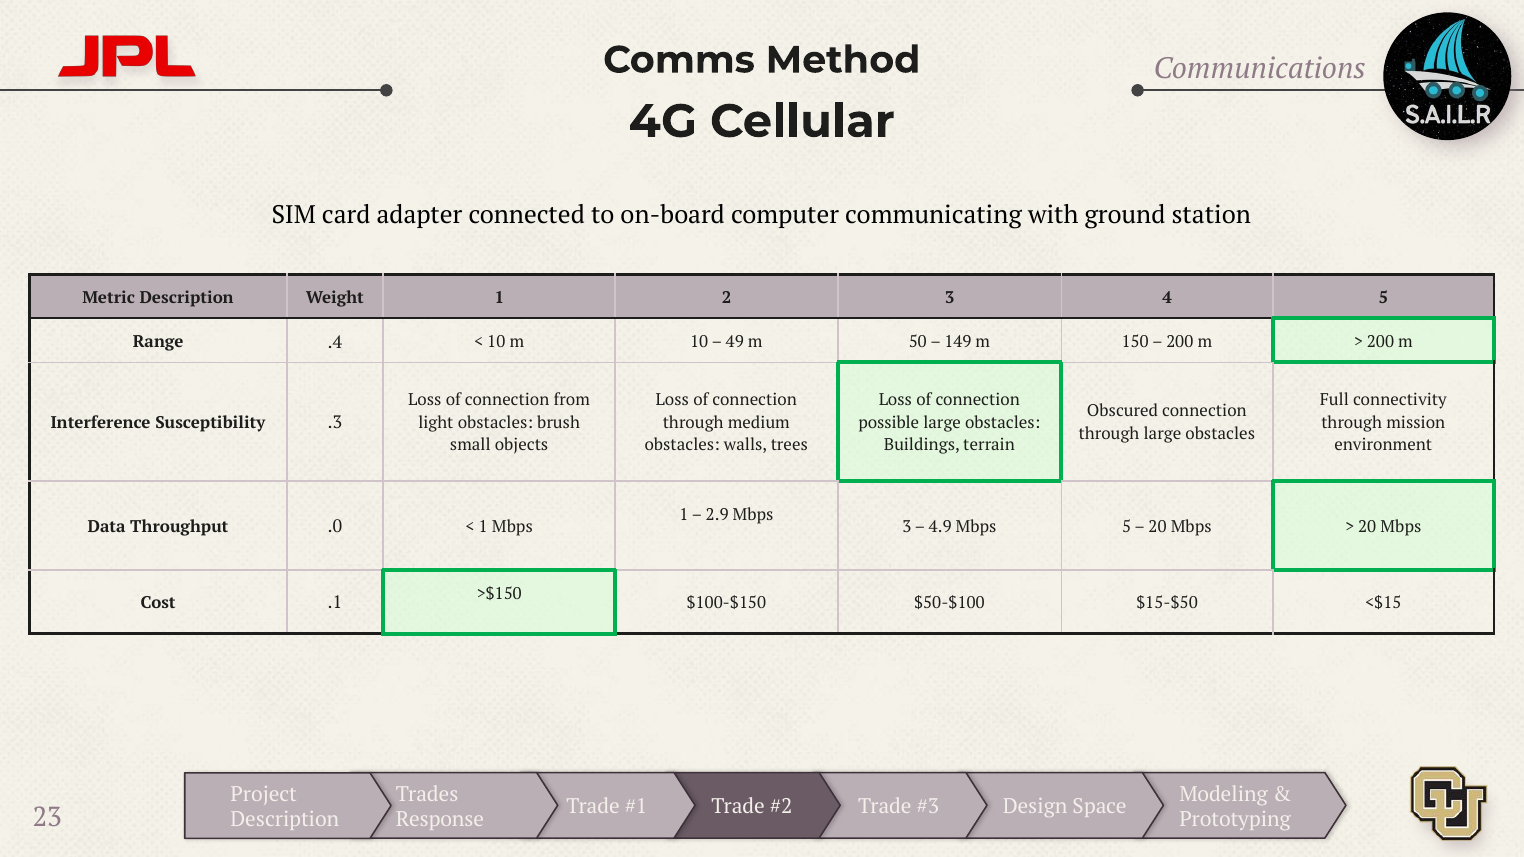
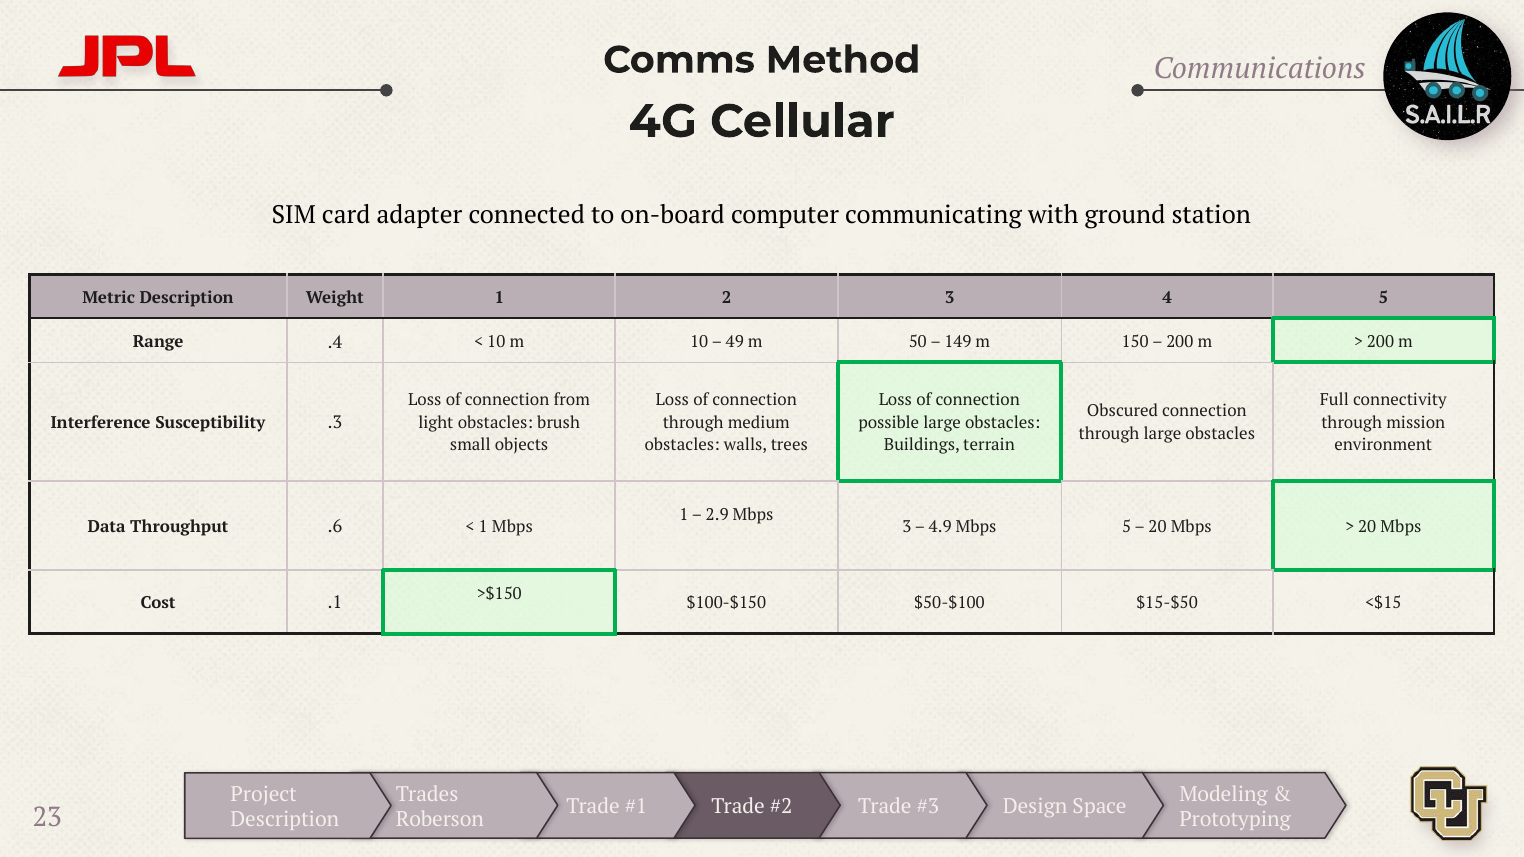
.0: .0 -> .6
Response: Response -> Roberson
